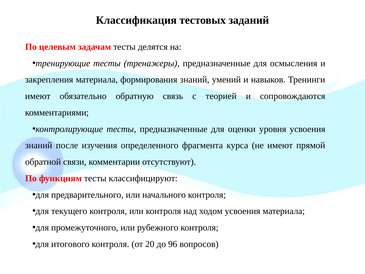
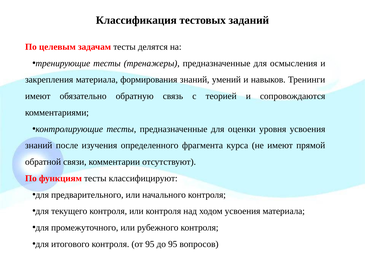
от 20: 20 -> 95
до 96: 96 -> 95
